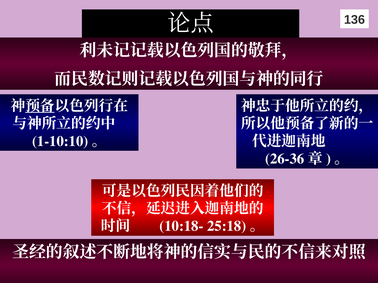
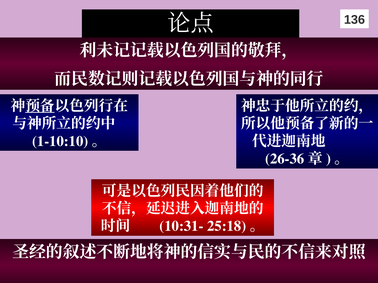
10:18-: 10:18- -> 10:31-
